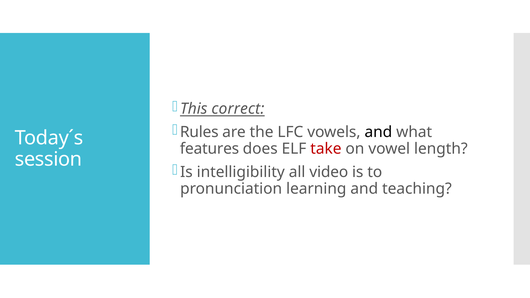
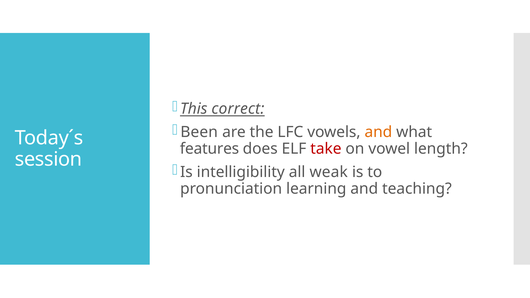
Rules: Rules -> Been
and at (378, 132) colour: black -> orange
video: video -> weak
